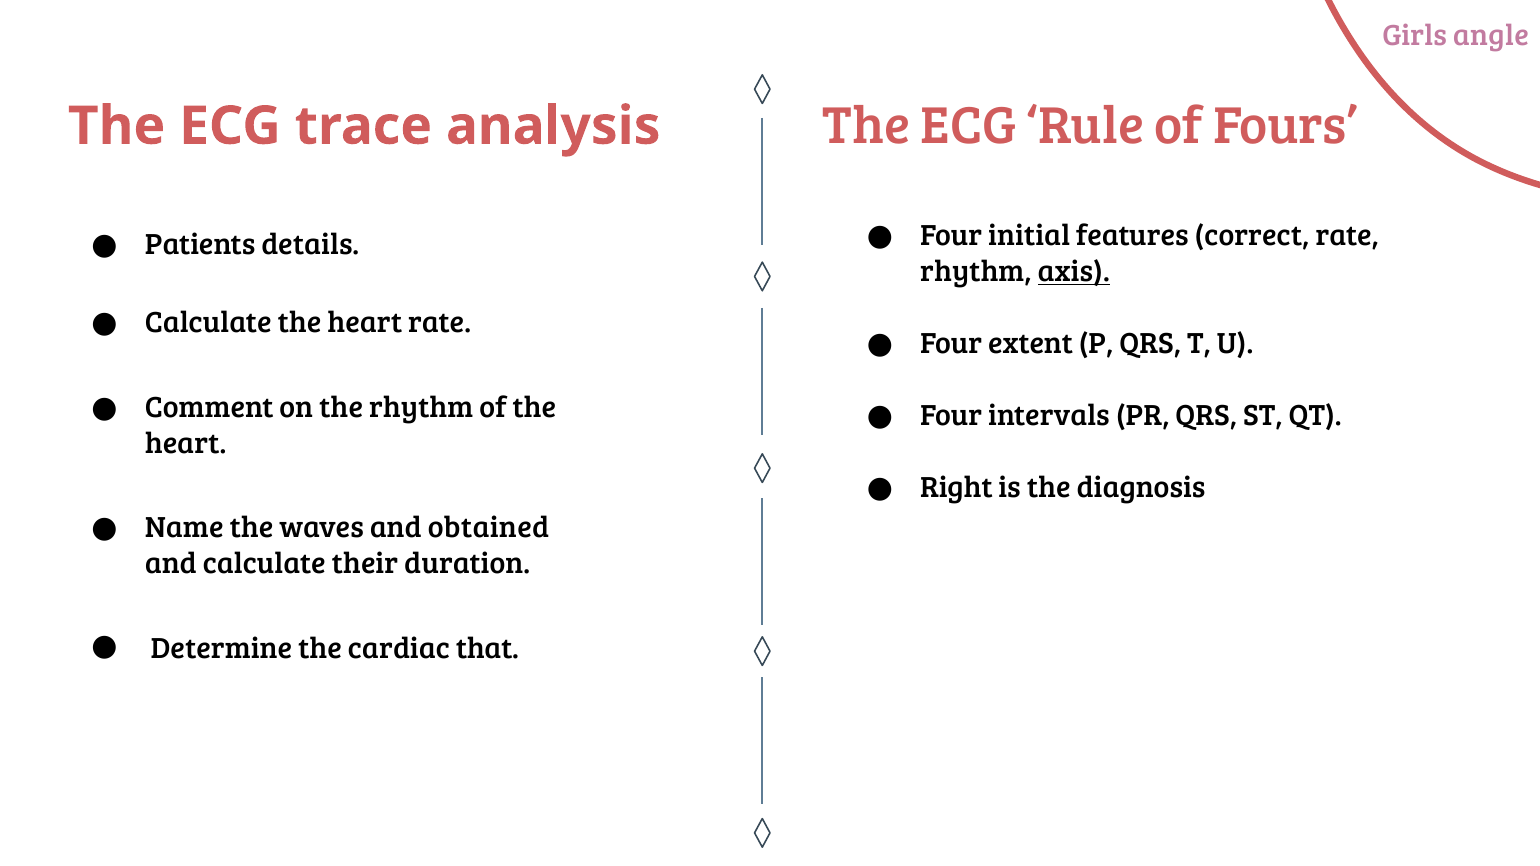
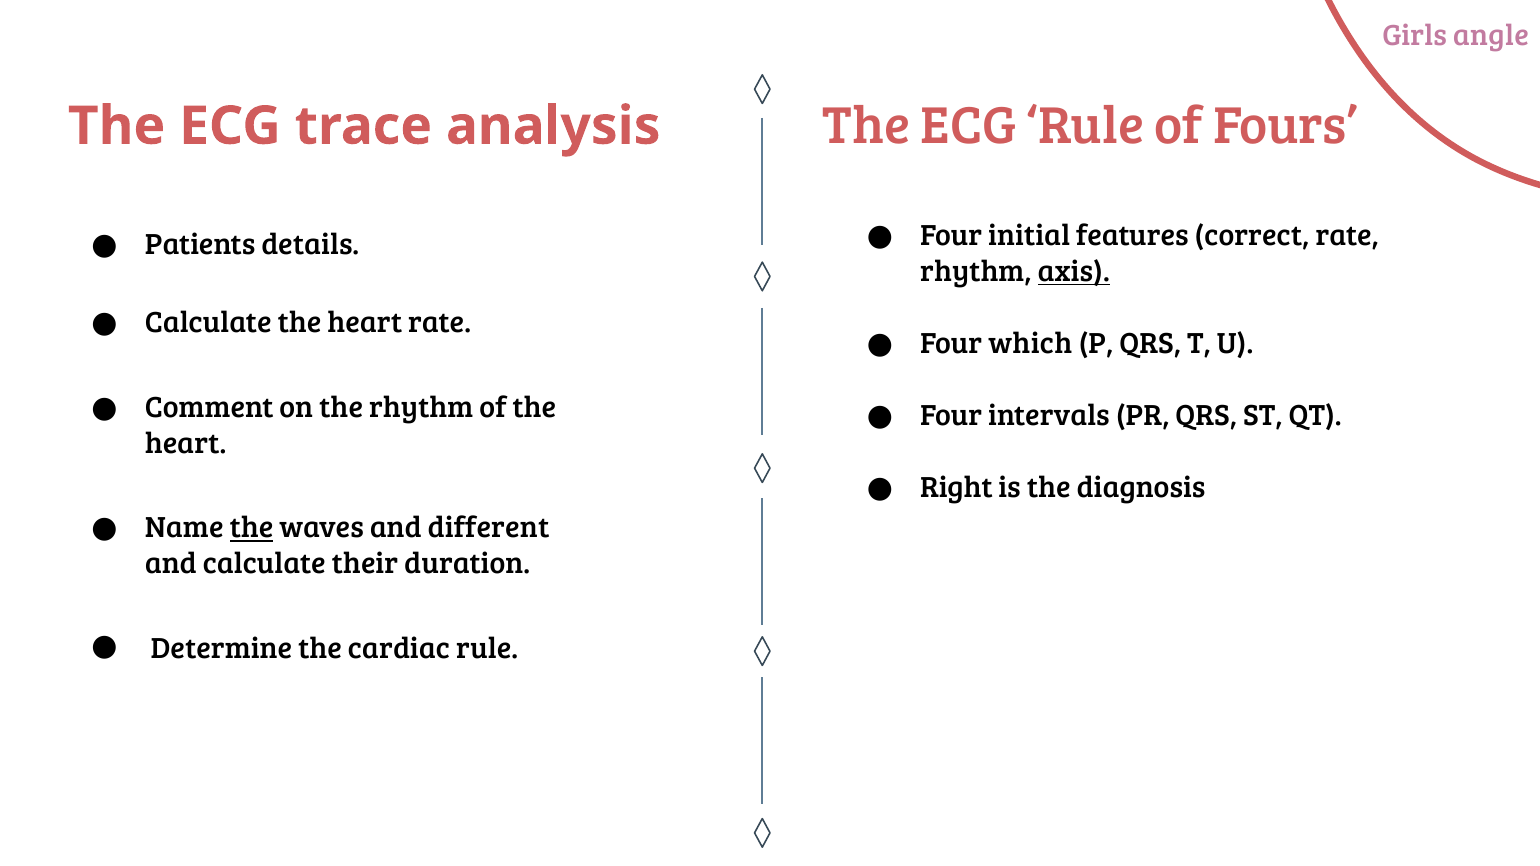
extent: extent -> which
the at (251, 528) underline: none -> present
obtained: obtained -> different
cardiac that: that -> rule
